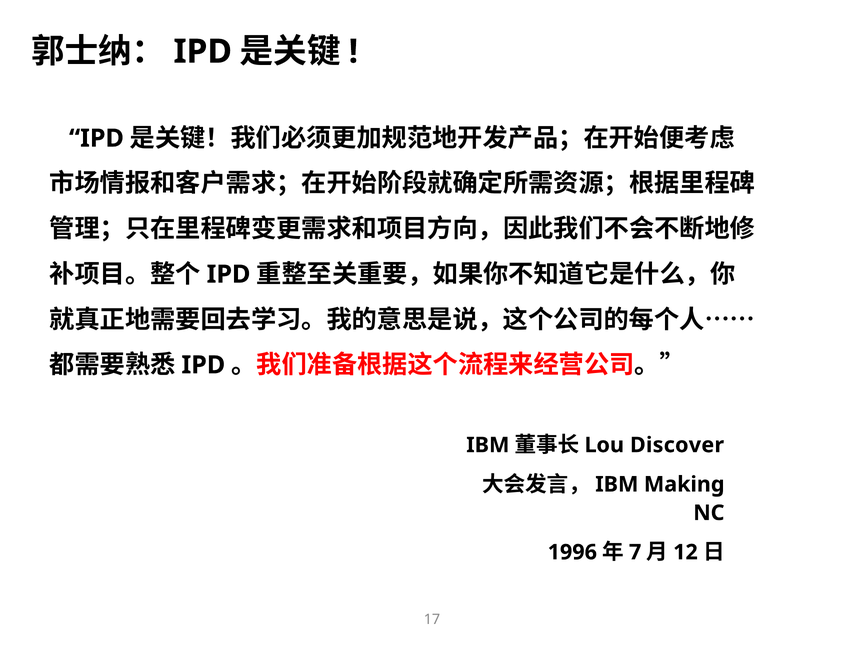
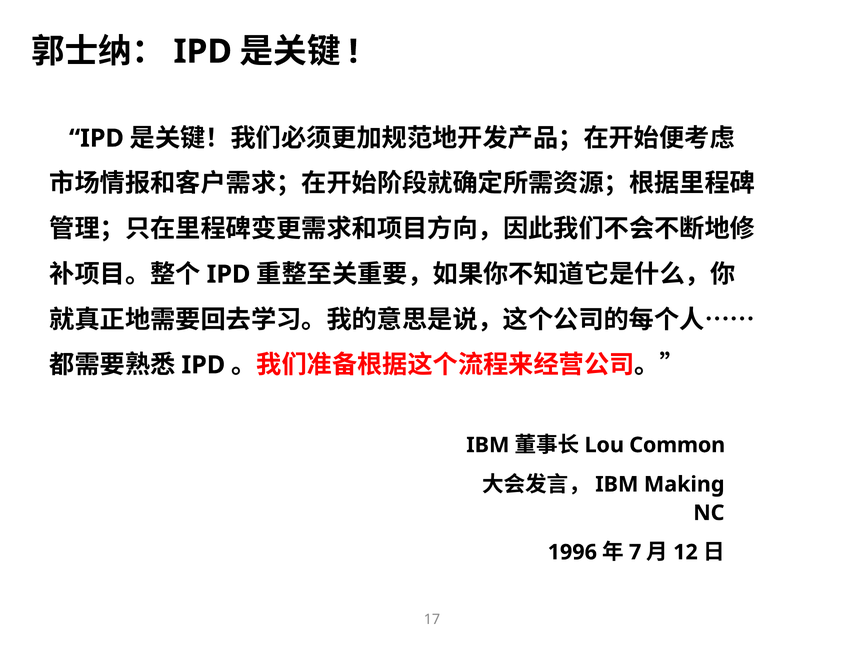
Discover: Discover -> Common
